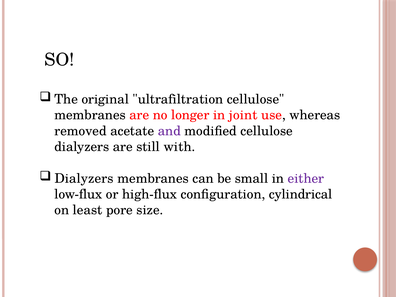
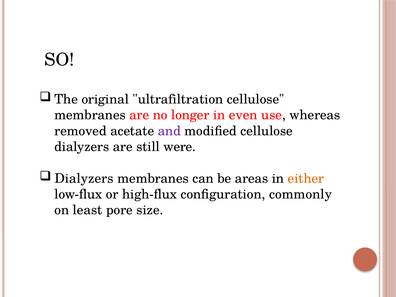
joint: joint -> even
with: with -> were
small: small -> areas
either colour: purple -> orange
cylindrical: cylindrical -> commonly
